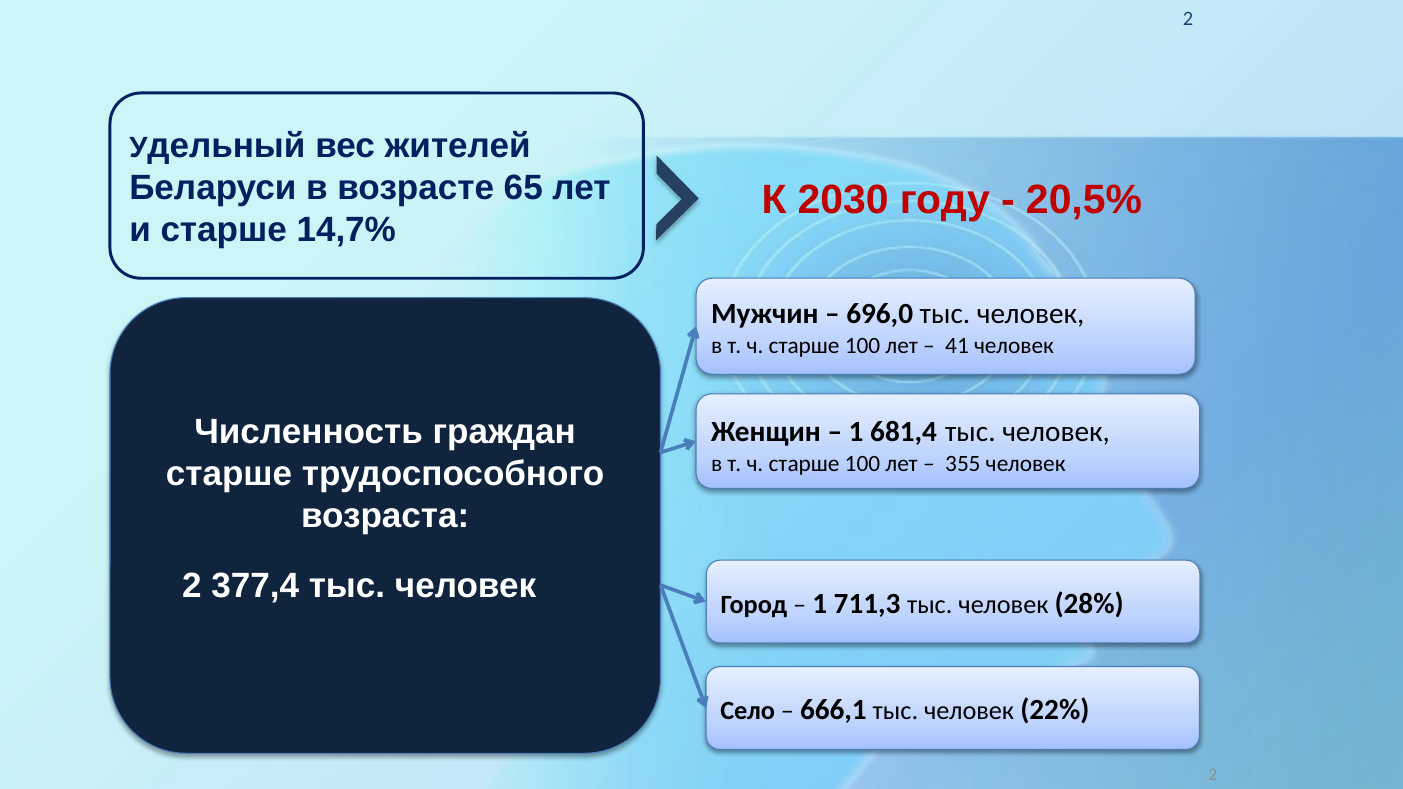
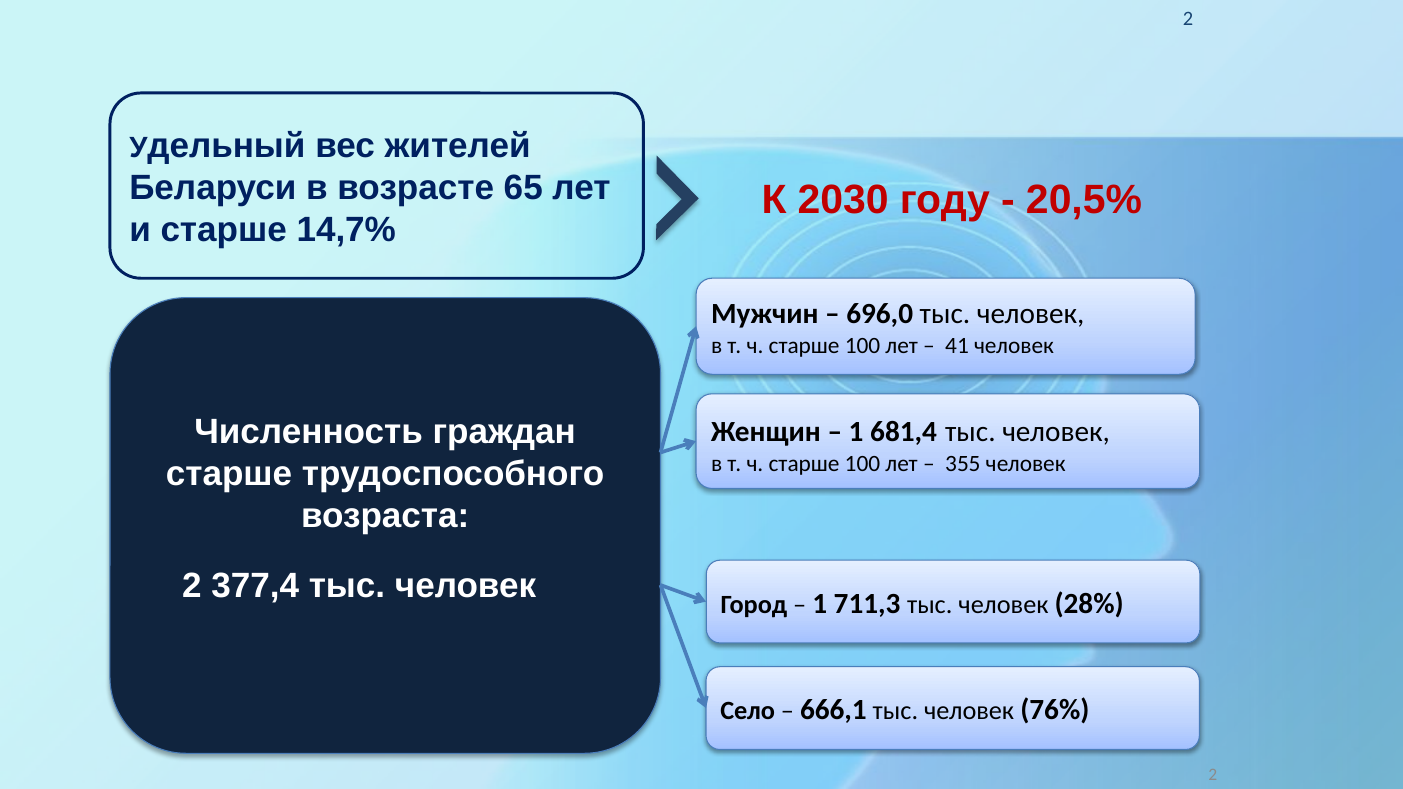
22%: 22% -> 76%
